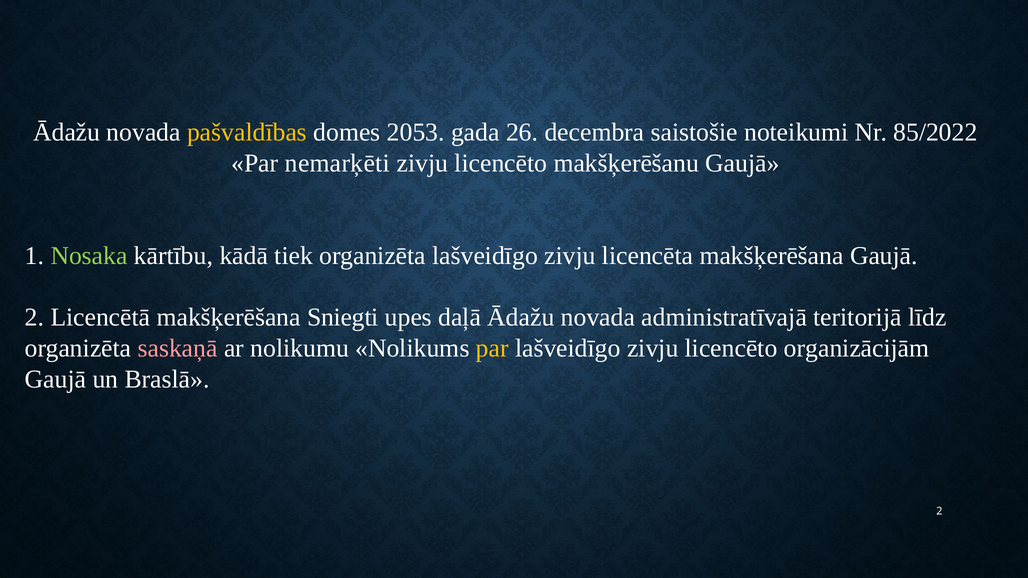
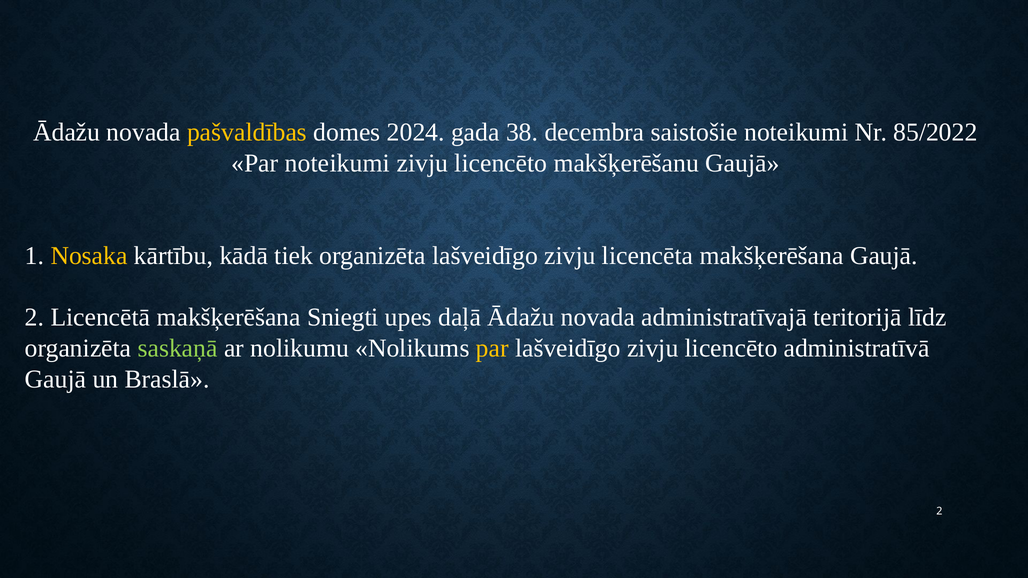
2053: 2053 -> 2024
26: 26 -> 38
Par nemarķēti: nemarķēti -> noteikumi
Nosaka colour: light green -> yellow
saskaņā colour: pink -> light green
organizācijām: organizācijām -> administratīvā
